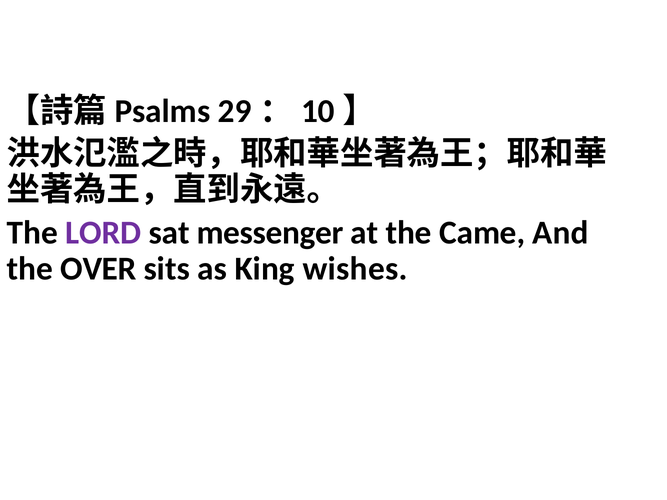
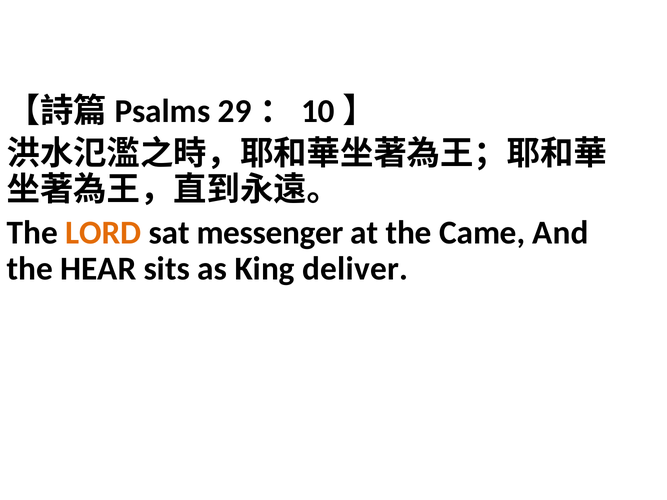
LORD colour: purple -> orange
OVER: OVER -> HEAR
wishes: wishes -> deliver
